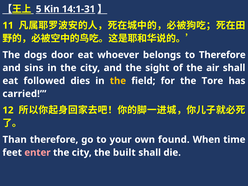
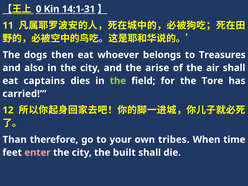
5: 5 -> 0
door: door -> then
to Therefore: Therefore -> Treasures
sins: sins -> also
sight: sight -> arise
followed: followed -> captains
the at (118, 81) colour: yellow -> light green
found: found -> tribes
